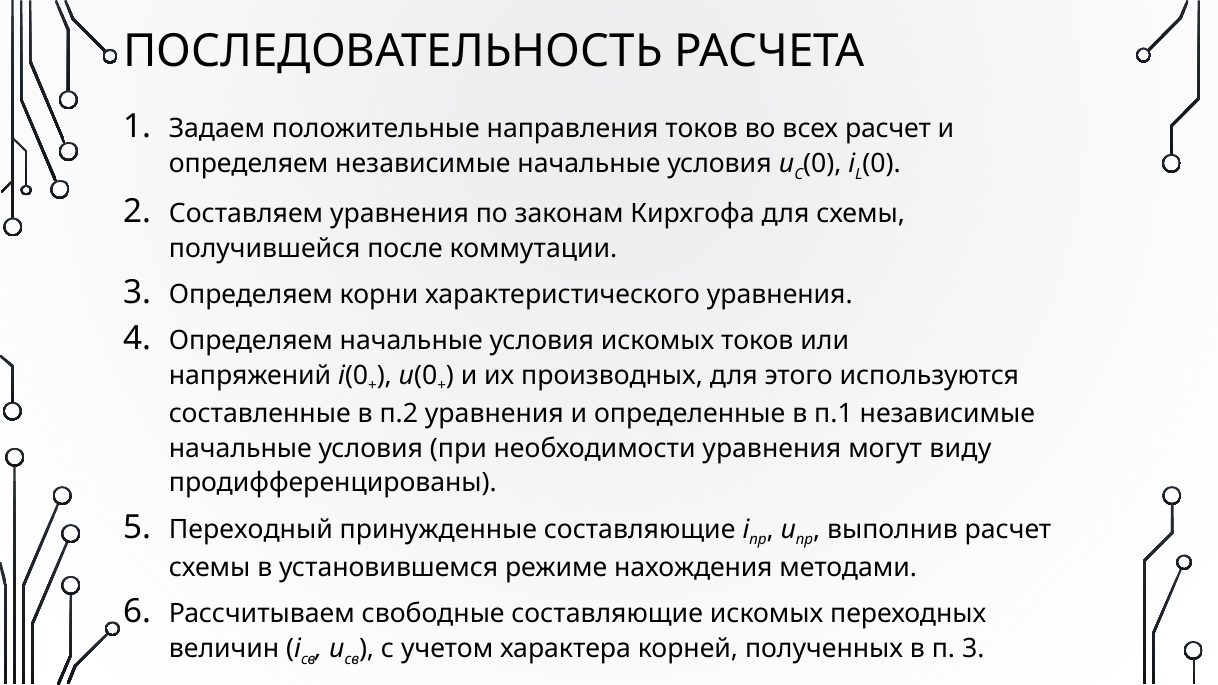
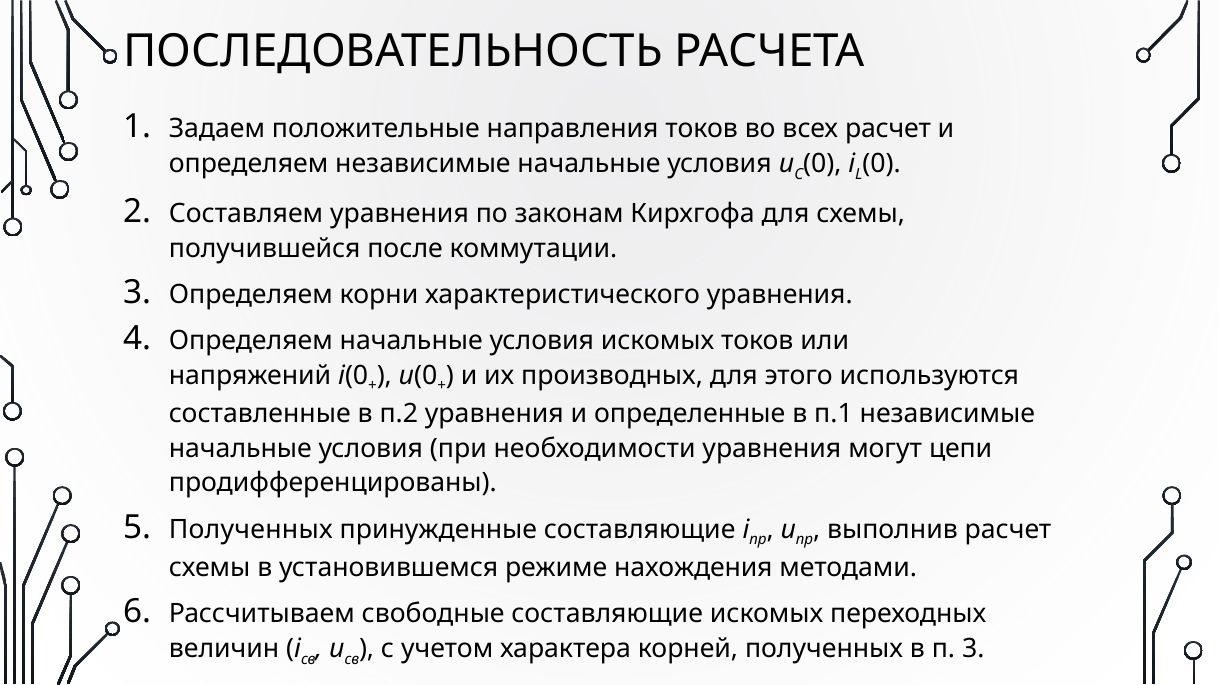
виду: виду -> цепи
Переходный at (251, 530): Переходный -> Полученных
